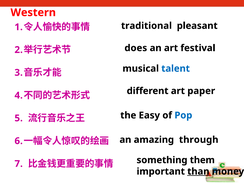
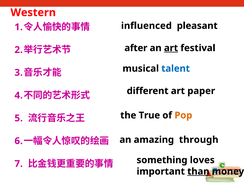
traditional: traditional -> influenced
does: does -> after
art at (171, 48) underline: none -> present
Easy: Easy -> True
Pop colour: blue -> orange
them: them -> loves
